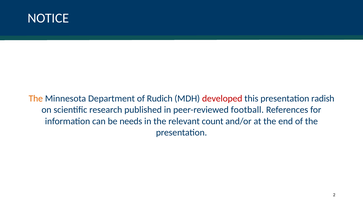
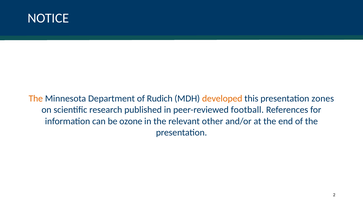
developed colour: red -> orange
radish: radish -> zones
needs: needs -> ozone
count: count -> other
